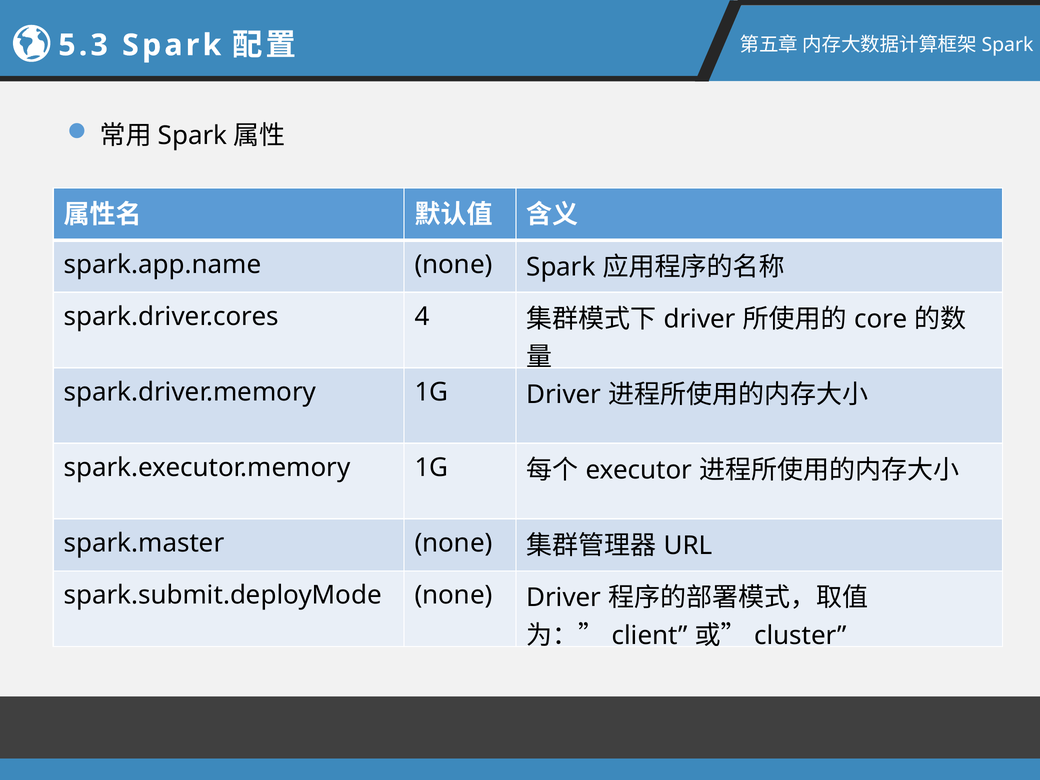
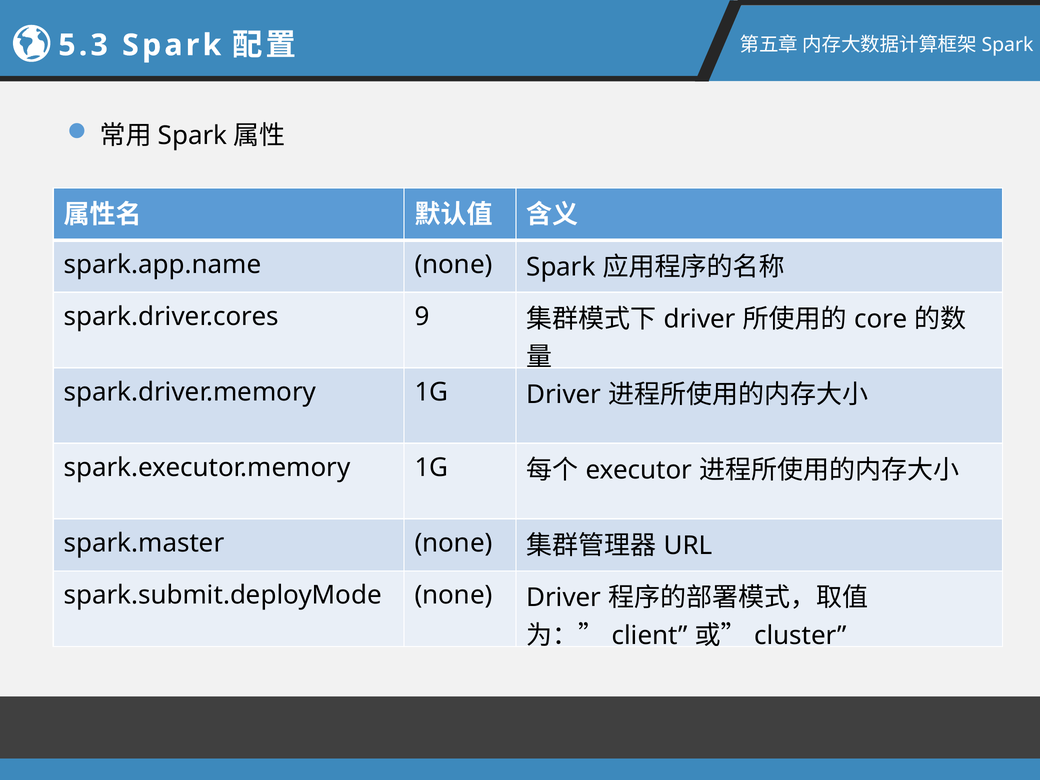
4: 4 -> 9
